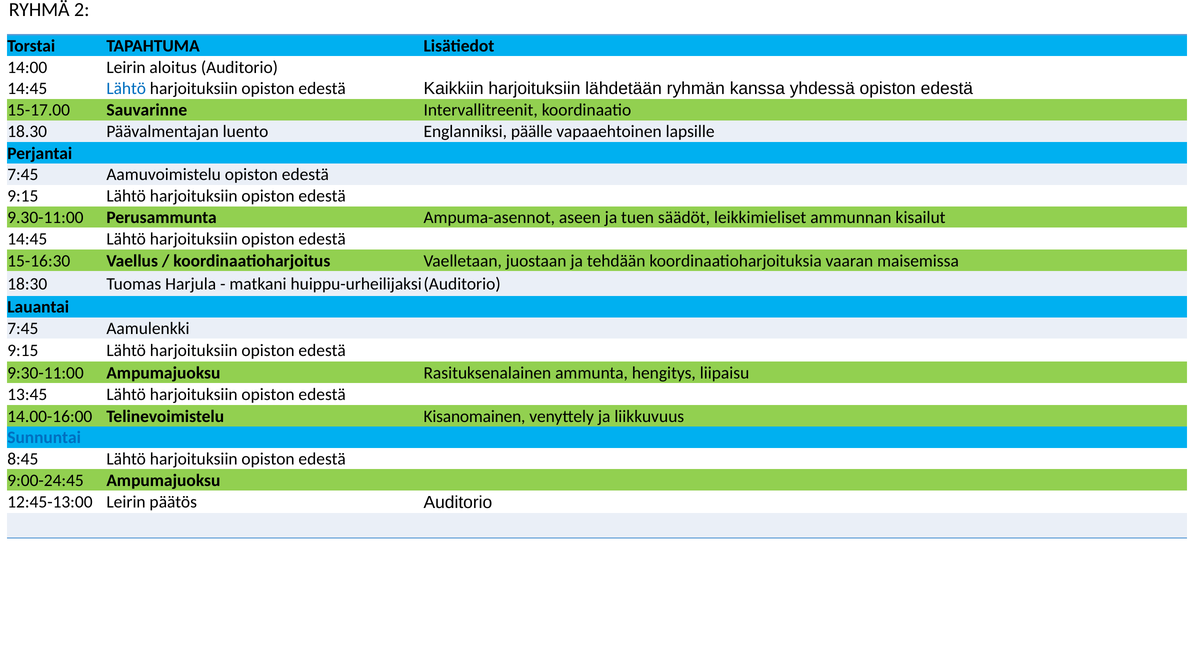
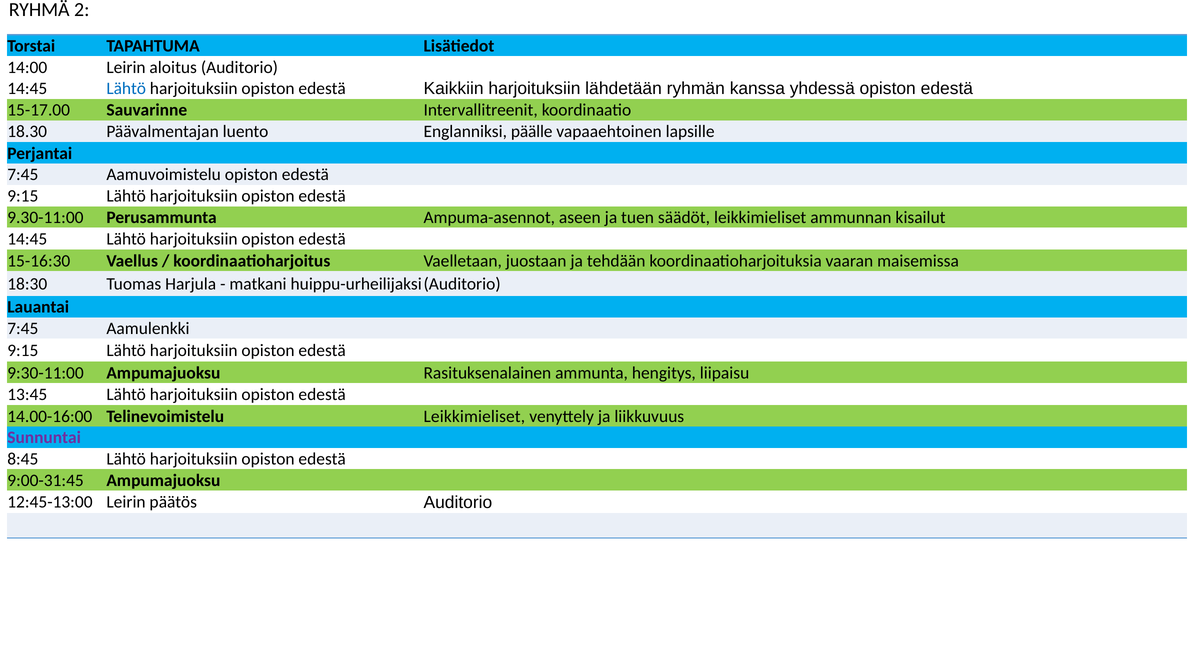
Telinevoimistelu Kisanomainen: Kisanomainen -> Leikkimieliset
Sunnuntai colour: blue -> purple
9:00-24:45: 9:00-24:45 -> 9:00-31:45
